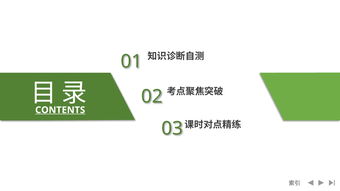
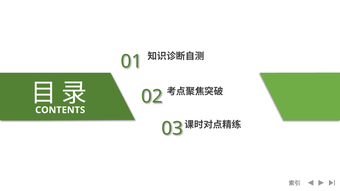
CONTENTS underline: present -> none
